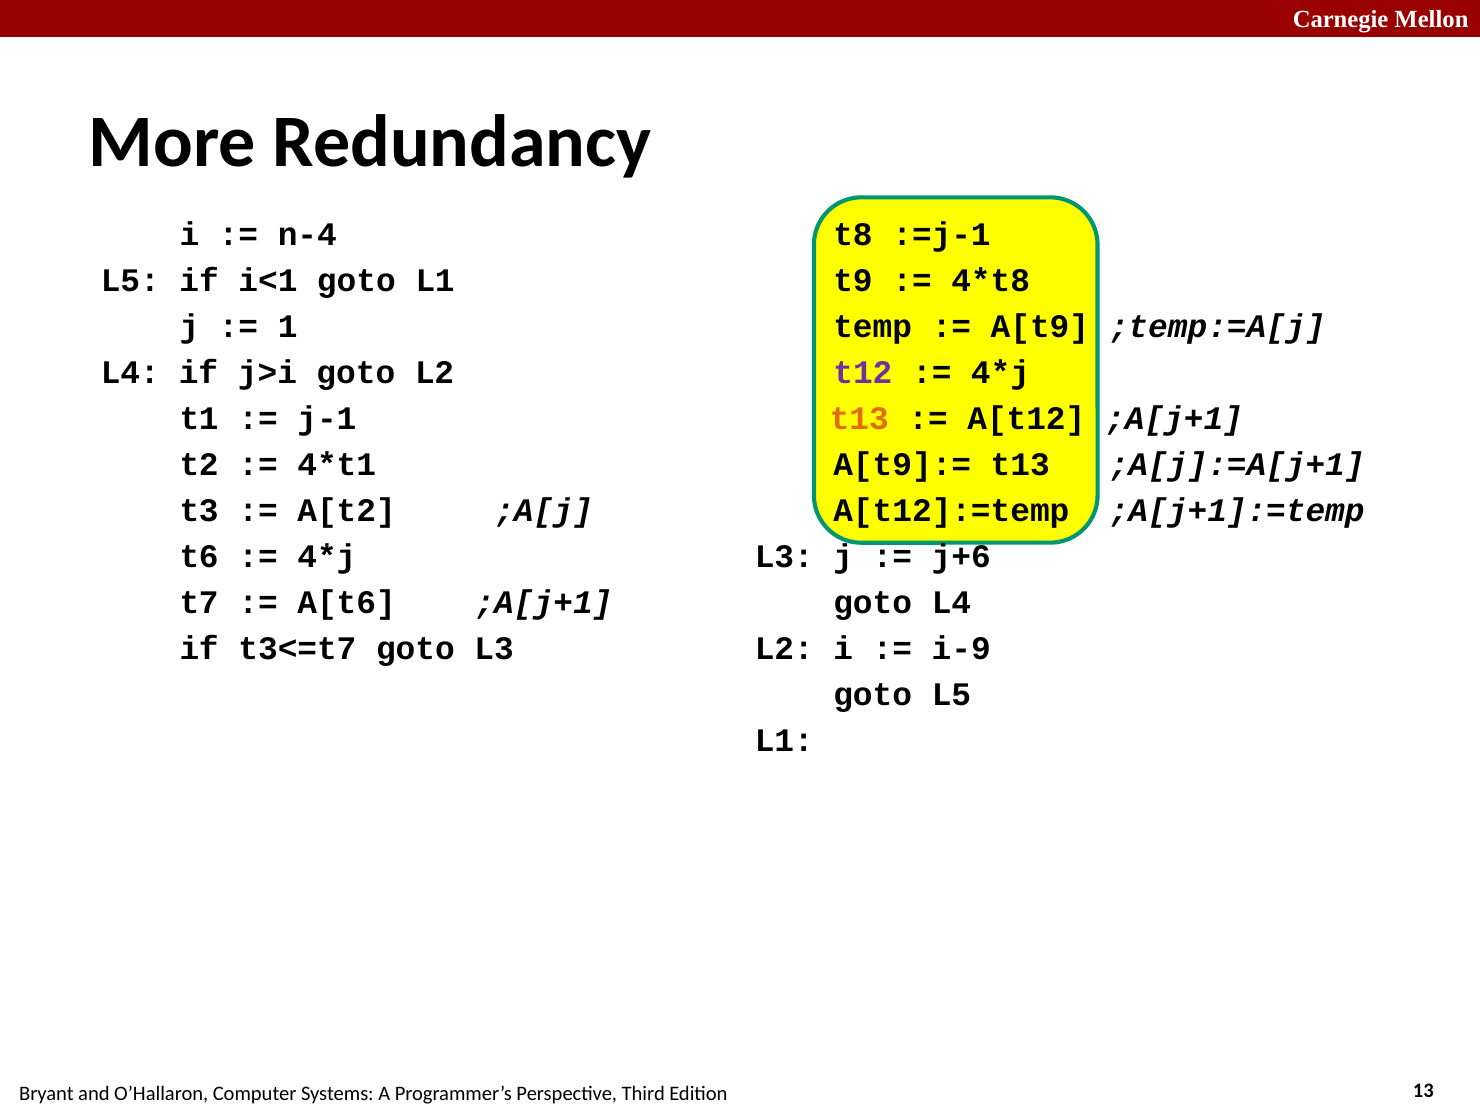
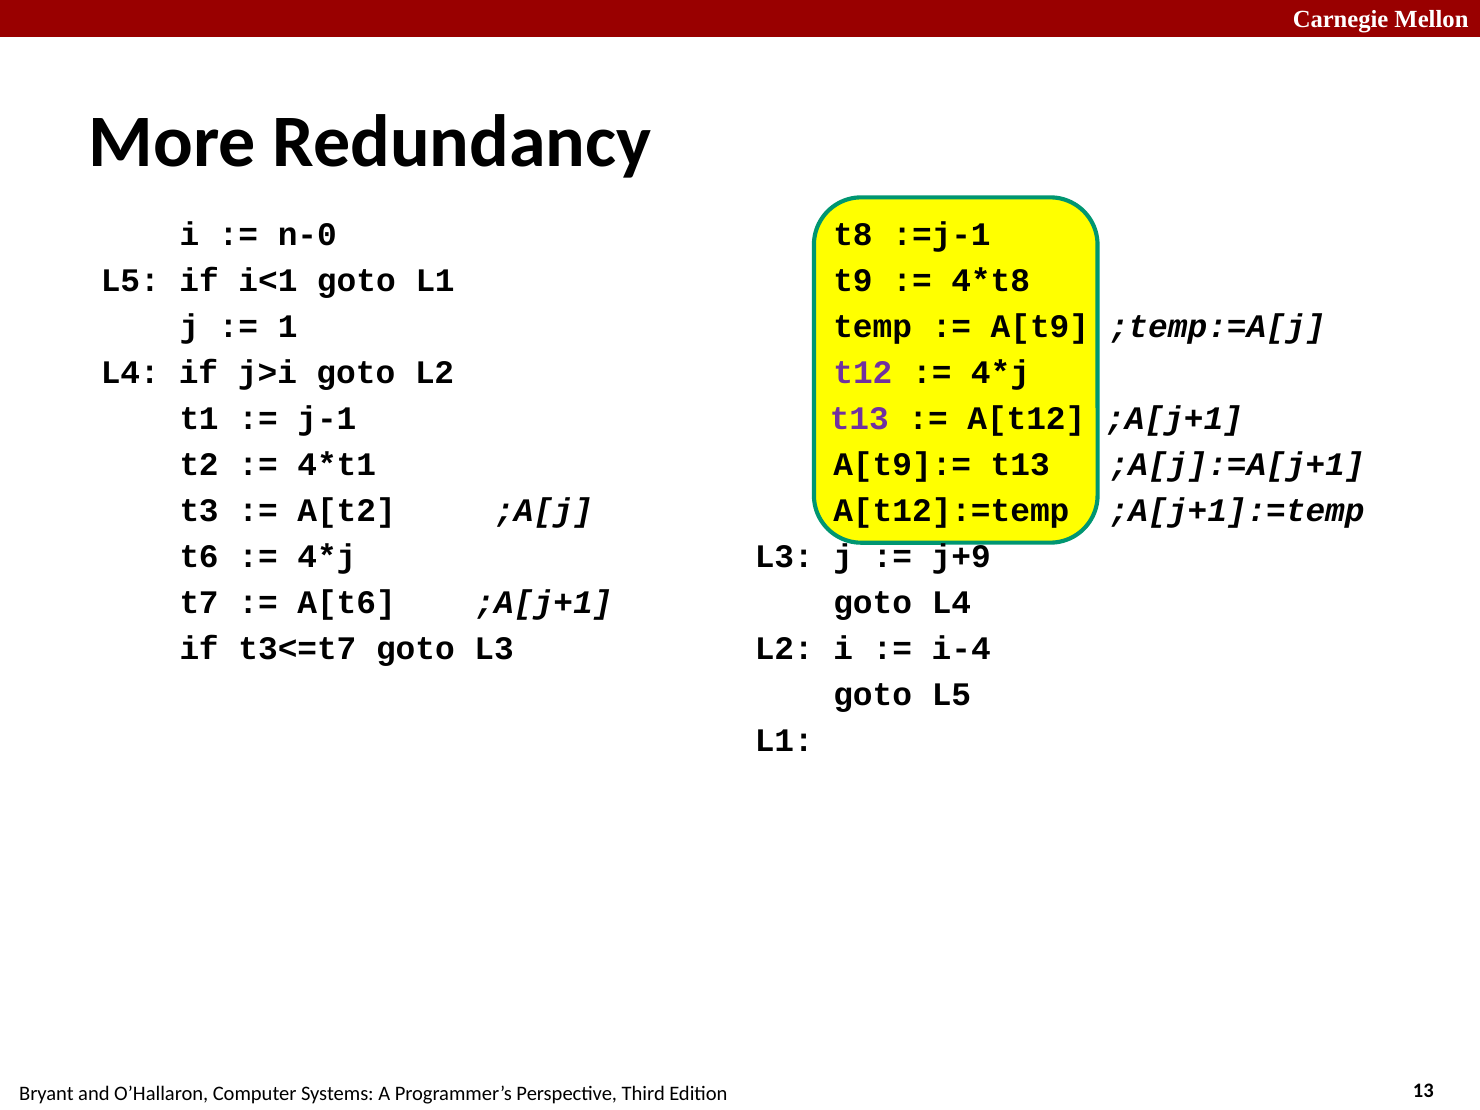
n-4: n-4 -> n-0
t13 at (859, 418) colour: orange -> purple
j+6: j+6 -> j+9
i-9: i-9 -> i-4
